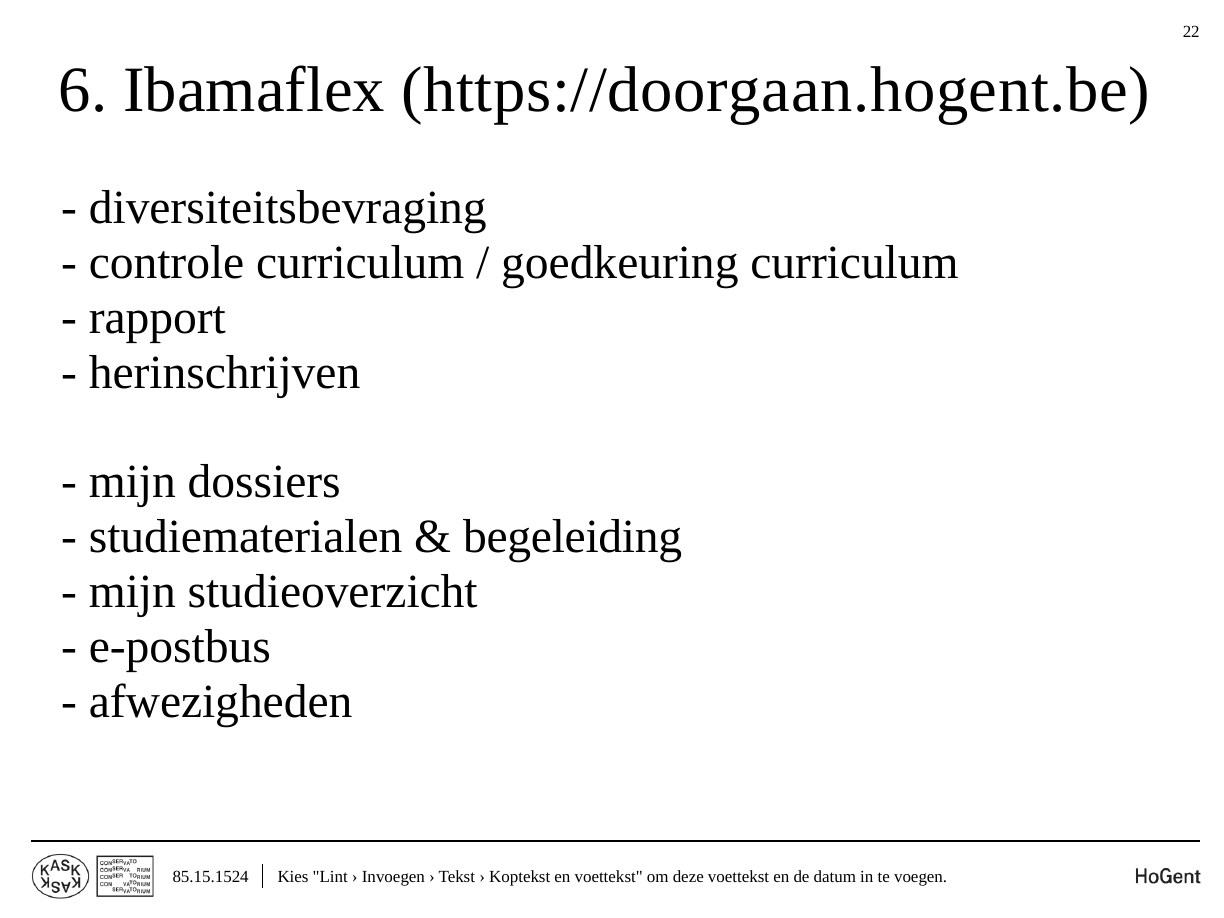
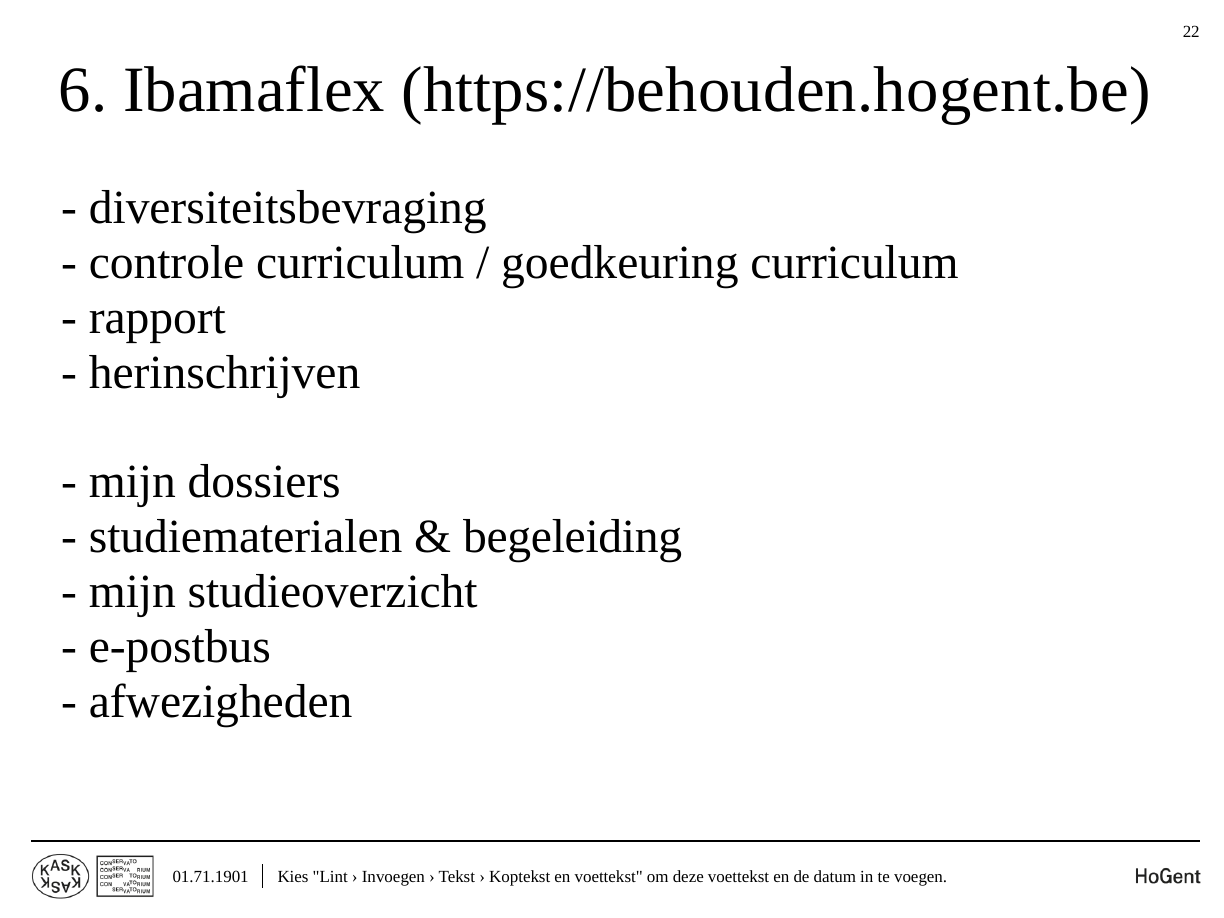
https://doorgaan.hogent.be: https://doorgaan.hogent.be -> https://behouden.hogent.be
85.15.1524: 85.15.1524 -> 01.71.1901
